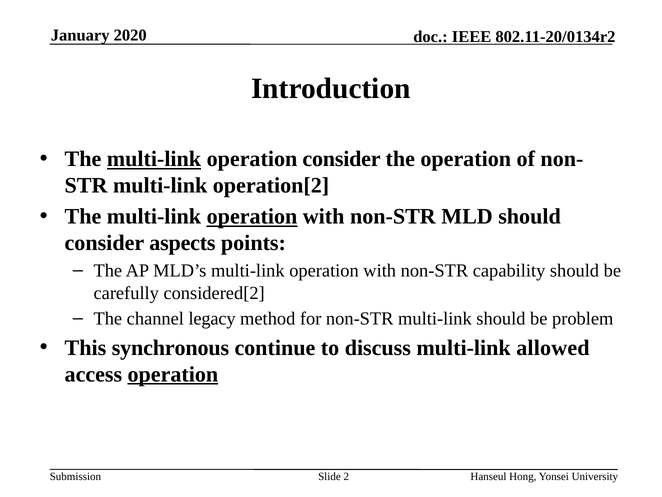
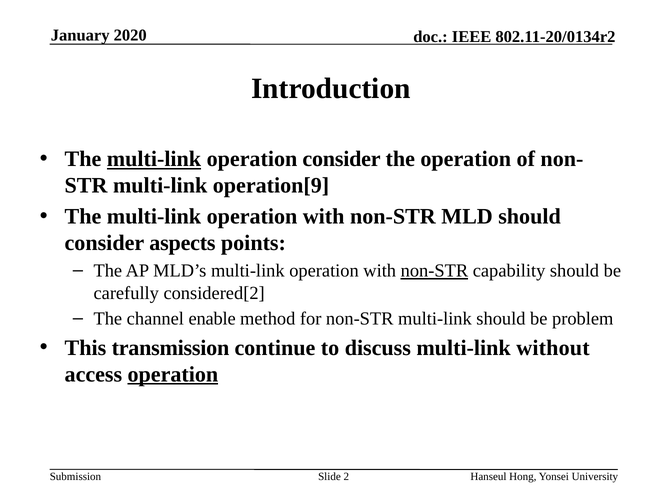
operation[2: operation[2 -> operation[9
operation at (252, 216) underline: present -> none
non-STR at (434, 271) underline: none -> present
legacy: legacy -> enable
synchronous: synchronous -> transmission
allowed: allowed -> without
